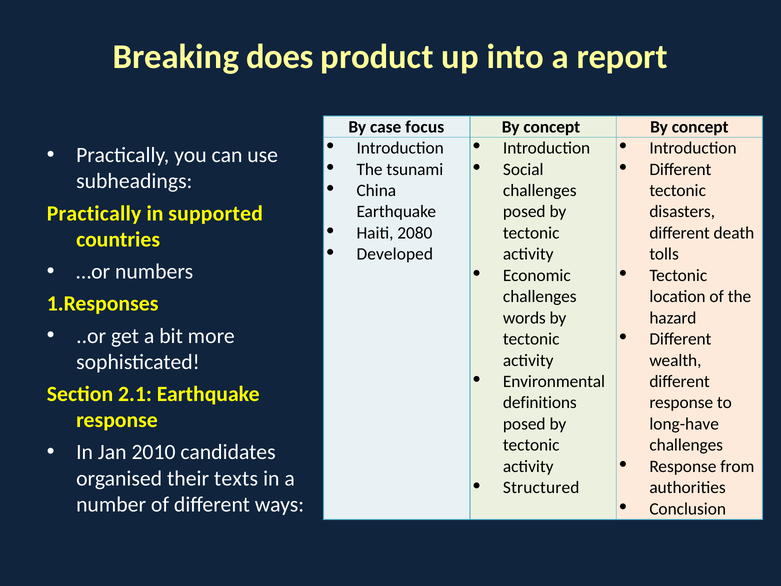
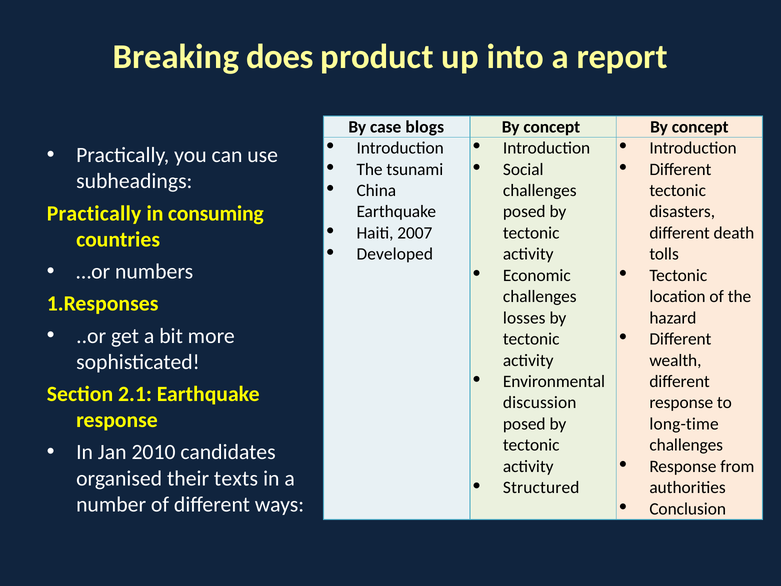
focus: focus -> blogs
supported: supported -> consuming
2080: 2080 -> 2007
words: words -> losses
definitions: definitions -> discussion
long-have: long-have -> long-time
